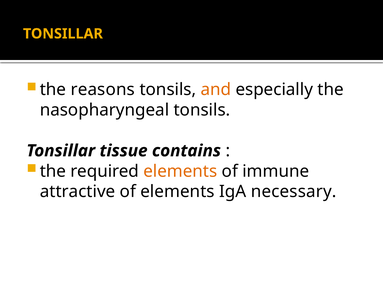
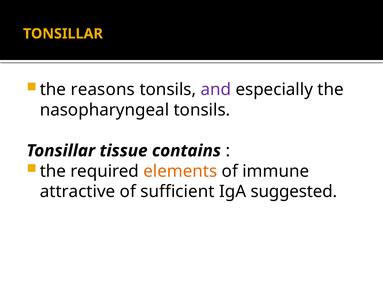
and colour: orange -> purple
of elements: elements -> sufficient
necessary: necessary -> suggested
